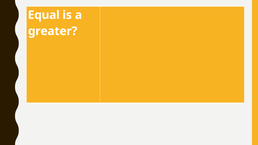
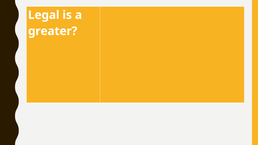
Equal: Equal -> Legal
